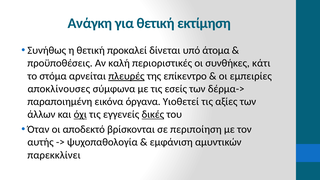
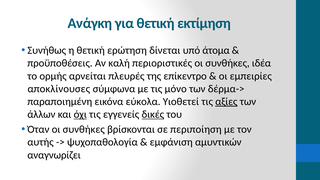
προκαλεί: προκαλεί -> ερώτηση
κάτι: κάτι -> ιδέα
στόμα: στόμα -> ορμής
πλευρές underline: present -> none
εσείς: εσείς -> μόνο
όργανα: όργανα -> εύκολα
αξίες underline: none -> present
Όταν οι αποδεκτό: αποδεκτό -> συνθήκες
παρεκκλίνει: παρεκκλίνει -> αναγνωρίζει
